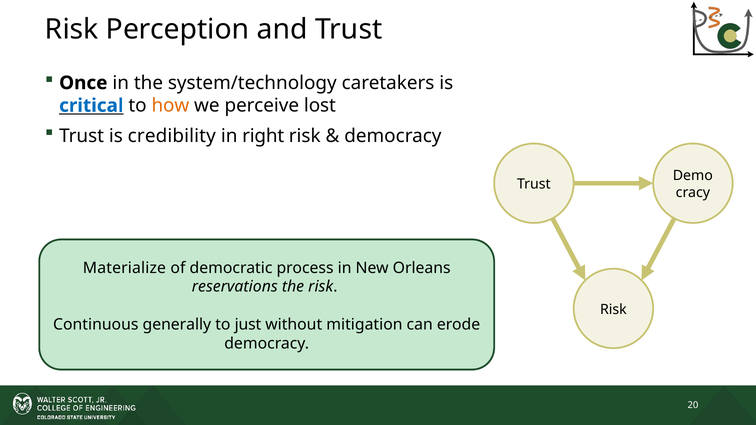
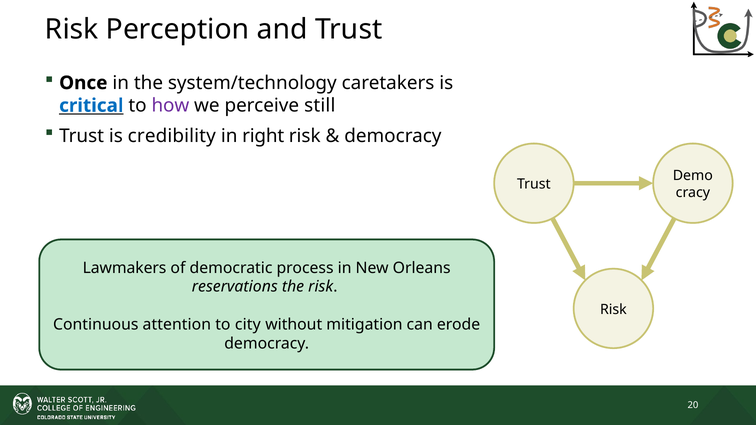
how colour: orange -> purple
lost: lost -> still
Materialize: Materialize -> Lawmakers
generally: generally -> attention
just: just -> city
